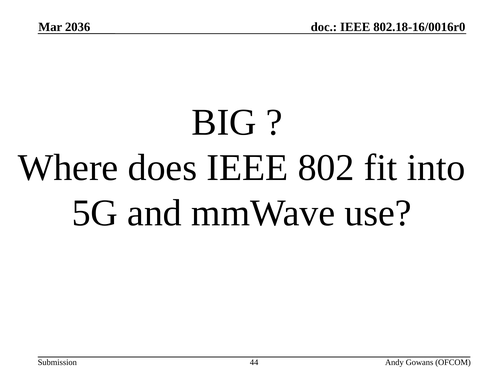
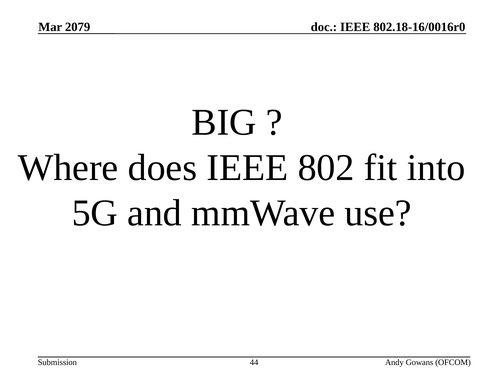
2036: 2036 -> 2079
